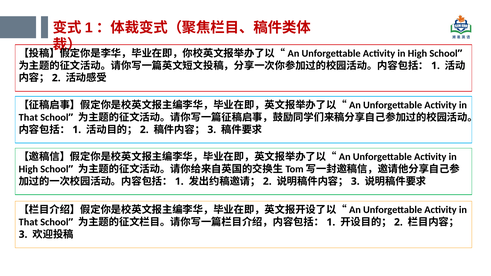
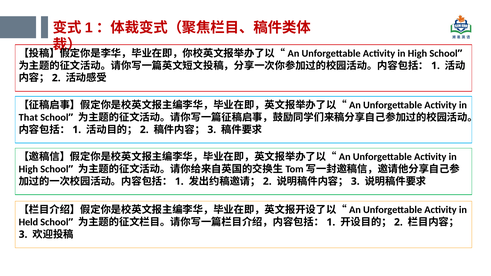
That at (28, 222): That -> Held
